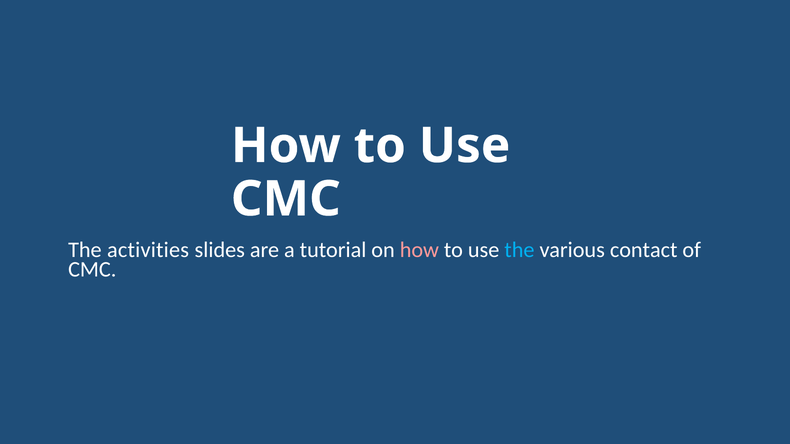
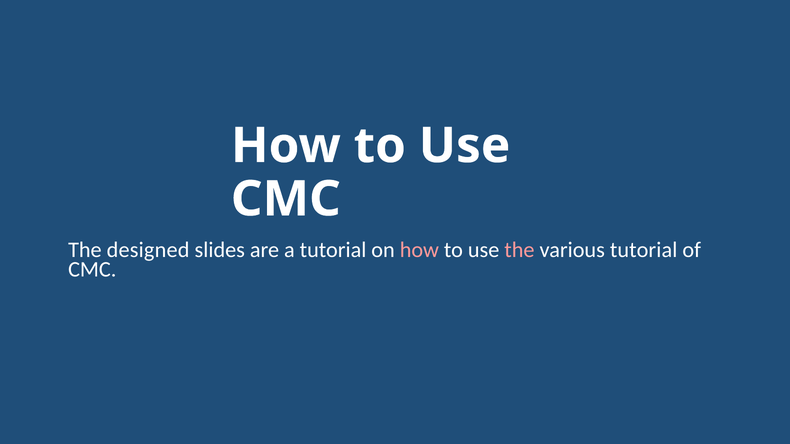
activities: activities -> designed
the at (519, 250) colour: light blue -> pink
various contact: contact -> tutorial
